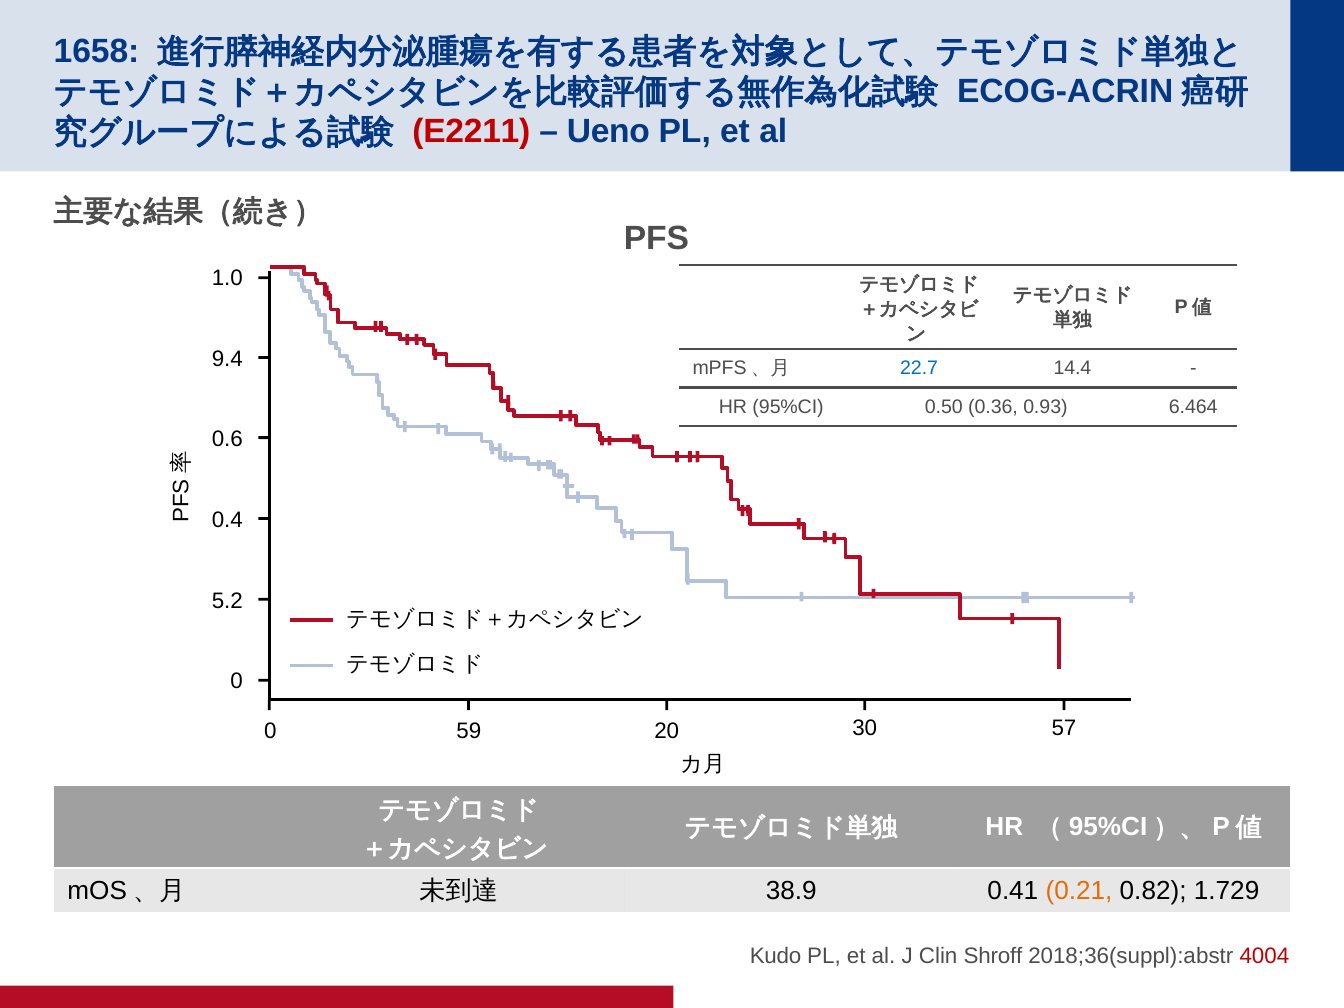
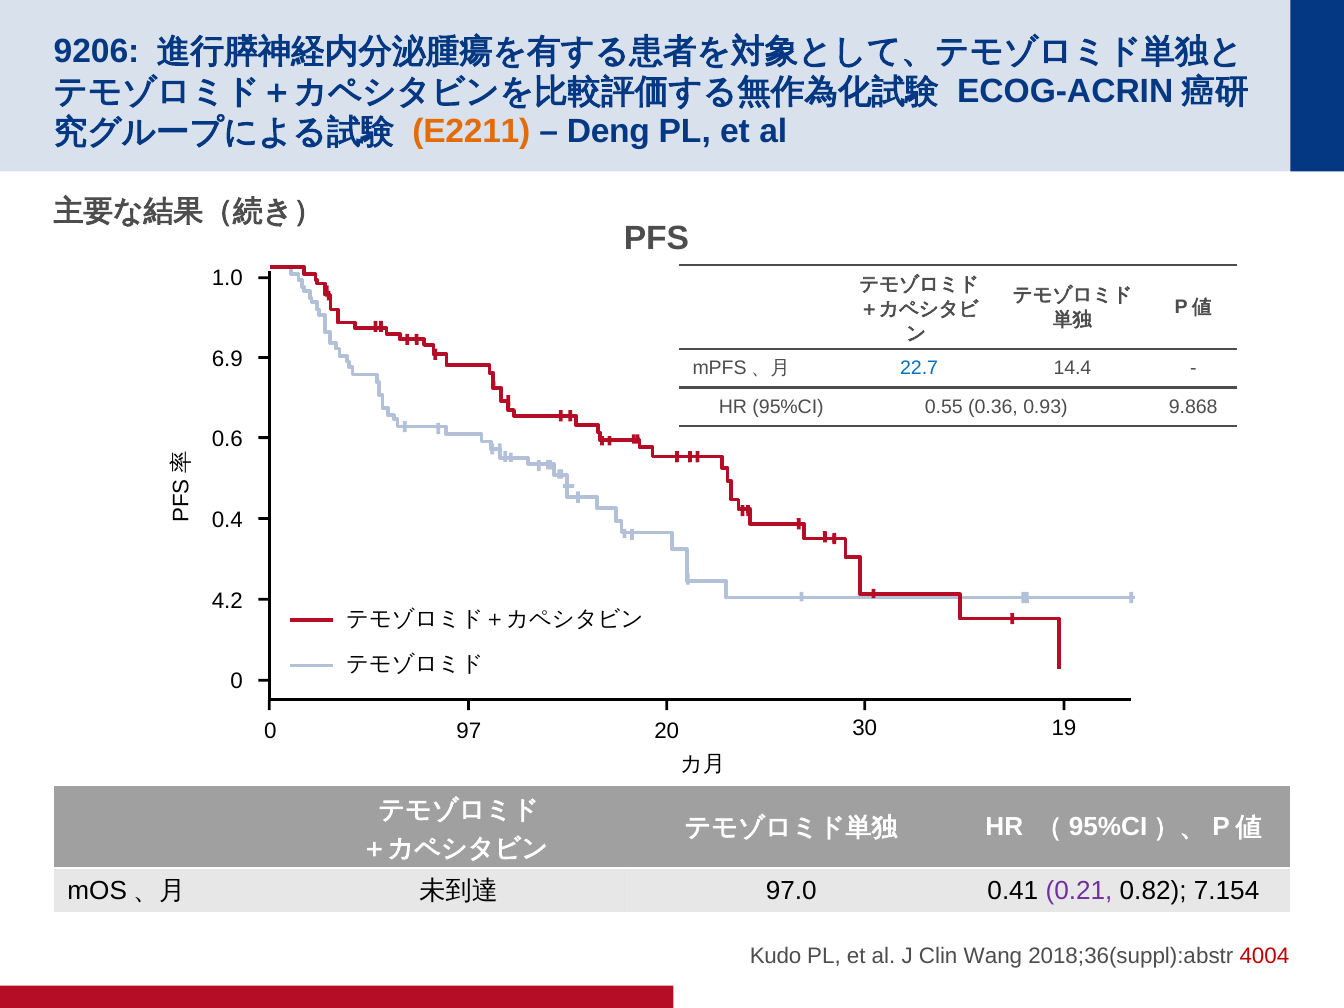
1658: 1658 -> 9206
E2211 colour: red -> orange
Ueno: Ueno -> Deng
9.4: 9.4 -> 6.9
0.50: 0.50 -> 0.55
6.464: 6.464 -> 9.868
5.2: 5.2 -> 4.2
59: 59 -> 97
57: 57 -> 19
38.9: 38.9 -> 97.0
0.21 colour: orange -> purple
1.729: 1.729 -> 7.154
Shroff: Shroff -> Wang
